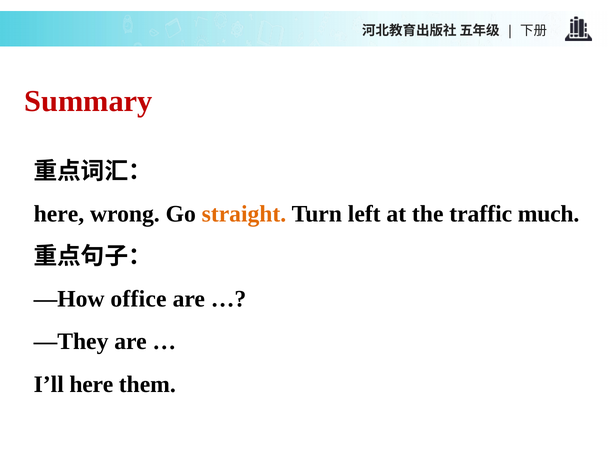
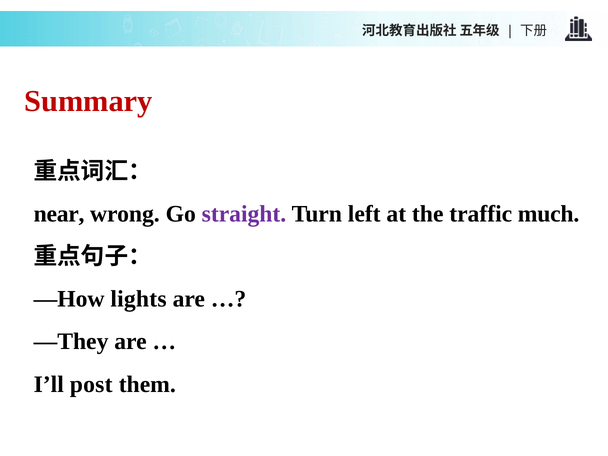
here at (59, 214): here -> near
straight colour: orange -> purple
office: office -> lights
I’ll here: here -> post
